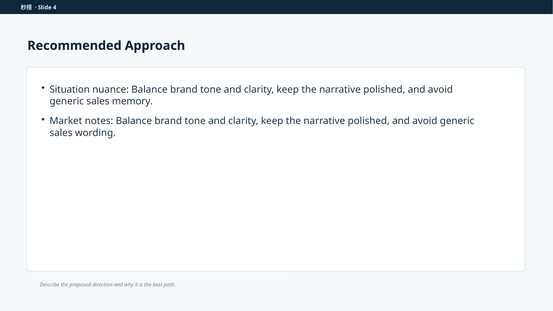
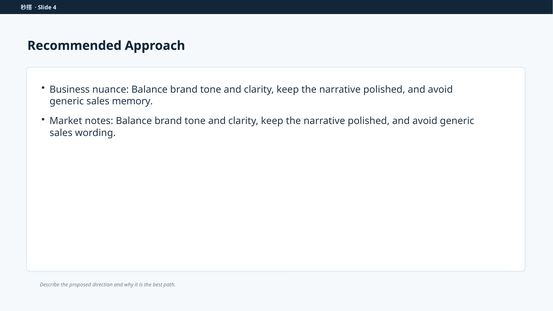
Situation: Situation -> Business
